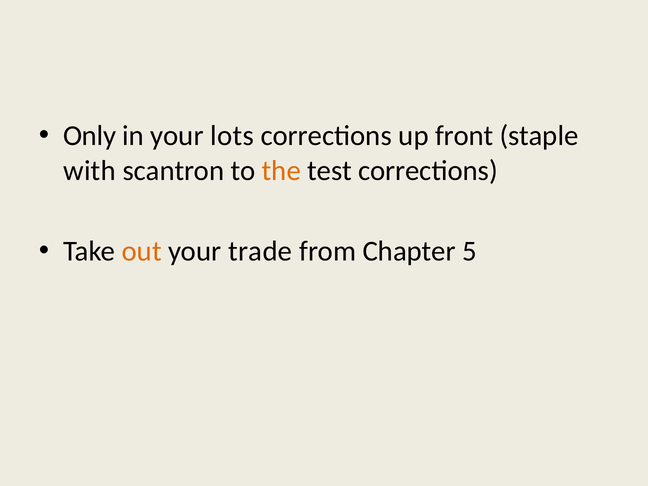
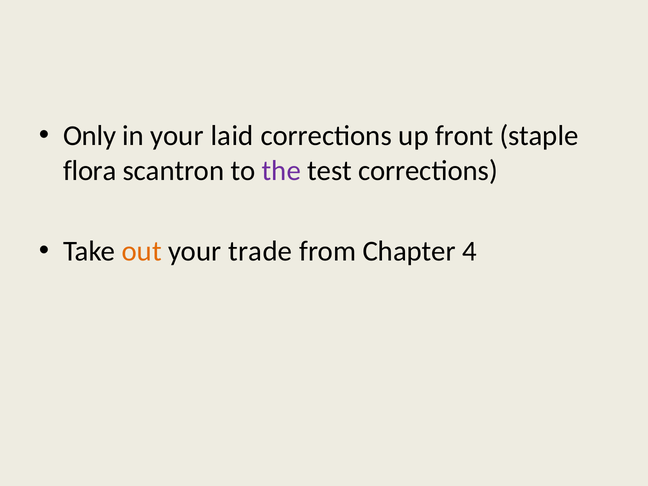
lots: lots -> laid
with: with -> flora
the colour: orange -> purple
5: 5 -> 4
